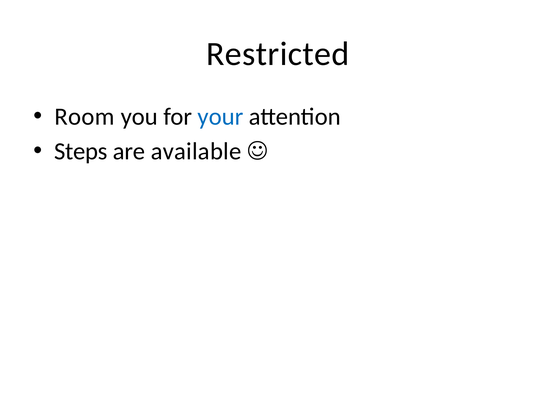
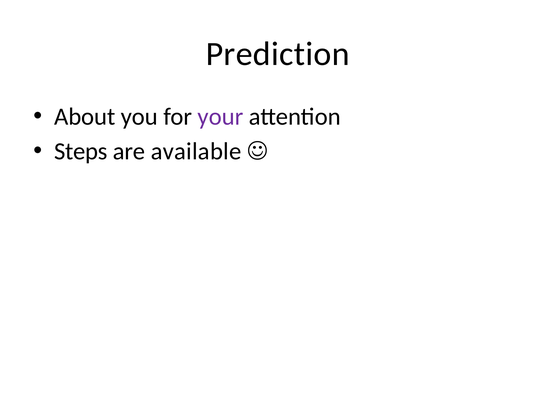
Restricted: Restricted -> Prediction
Room: Room -> About
your colour: blue -> purple
